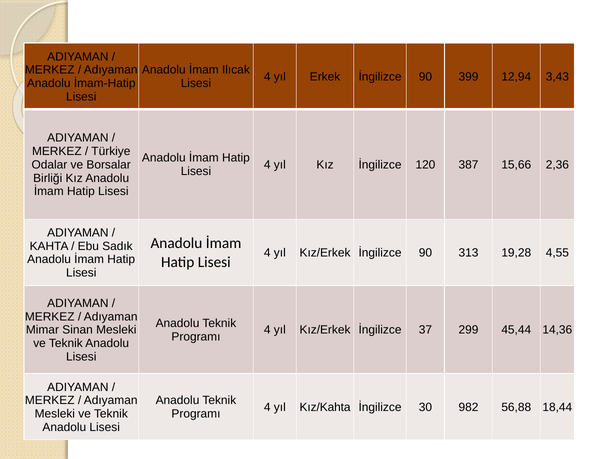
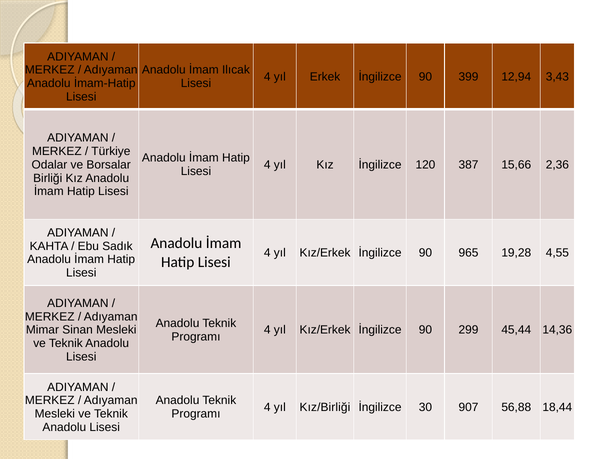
313: 313 -> 965
37 at (425, 330): 37 -> 90
Kız/Kahta: Kız/Kahta -> Kız/Birliği
982: 982 -> 907
